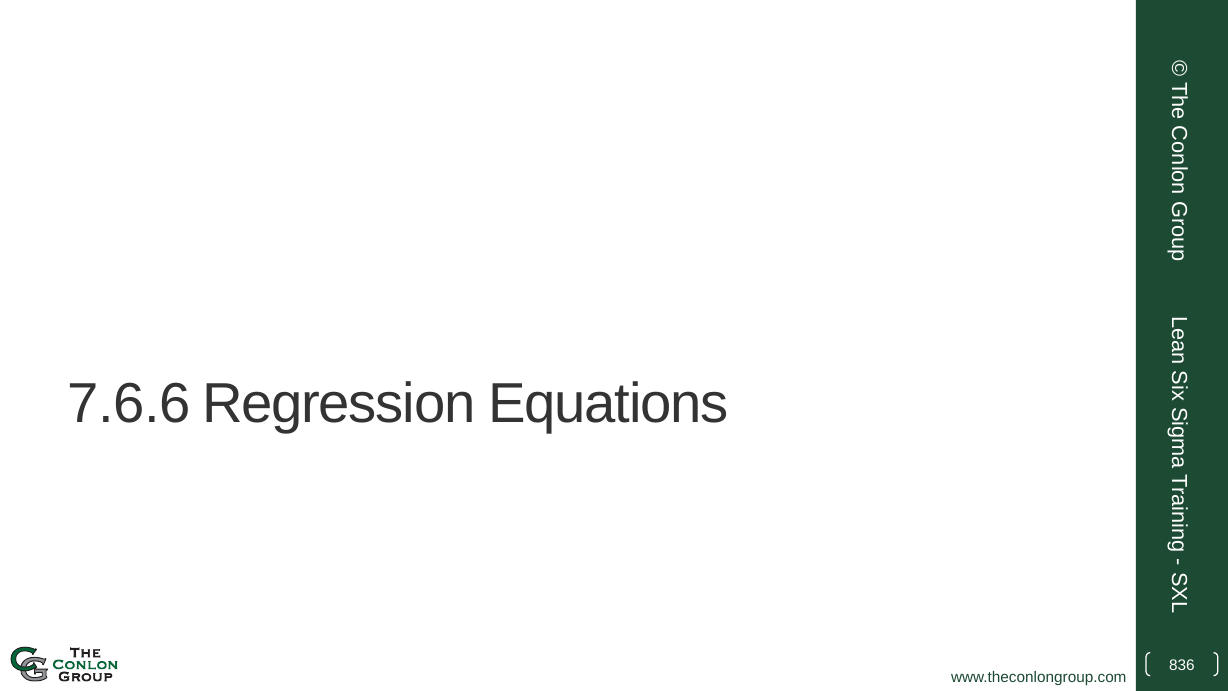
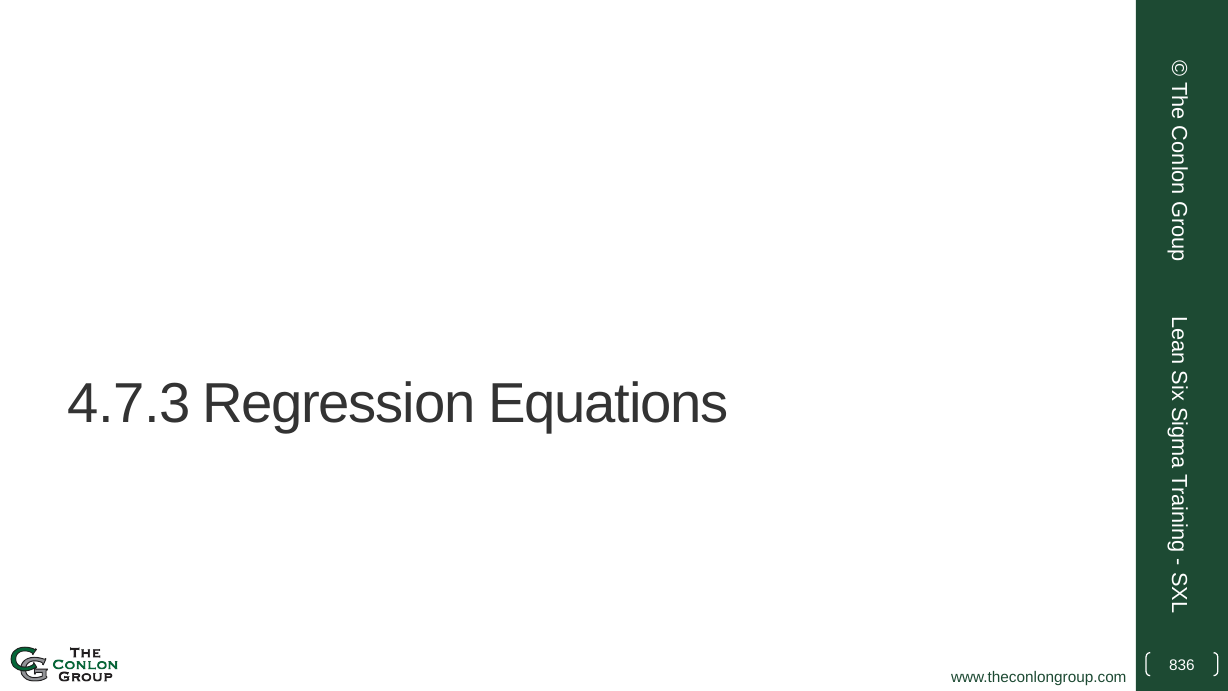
7.6.6: 7.6.6 -> 4.7.3
